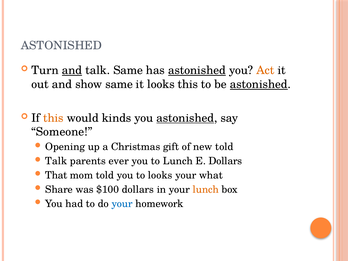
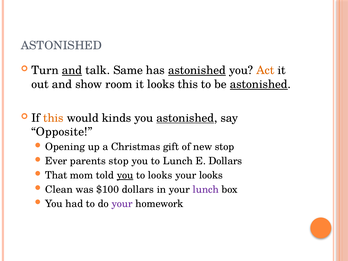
show same: same -> room
Someone: Someone -> Opposite
new told: told -> stop
Talk at (56, 161): Talk -> Ever
parents ever: ever -> stop
you at (125, 175) underline: none -> present
your what: what -> looks
Share: Share -> Clean
lunch at (206, 189) colour: orange -> purple
your at (122, 204) colour: blue -> purple
